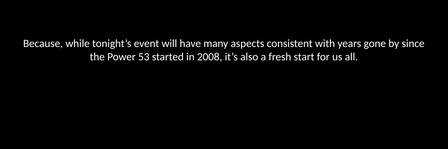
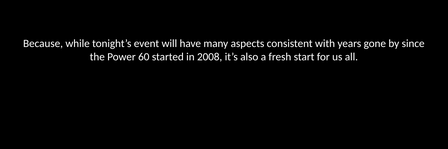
53: 53 -> 60
